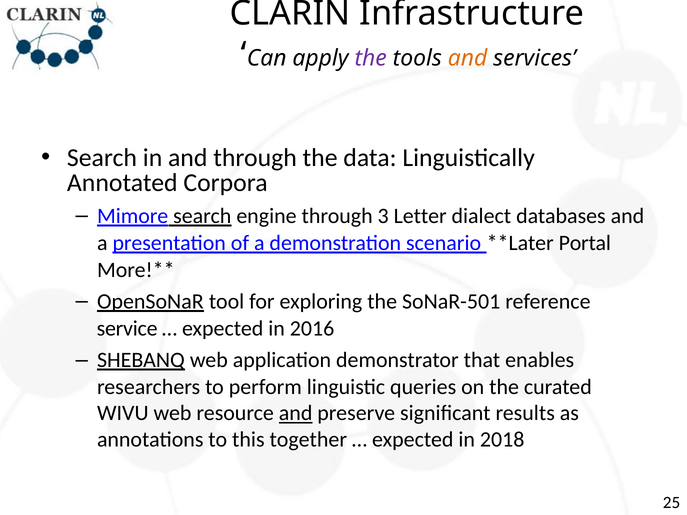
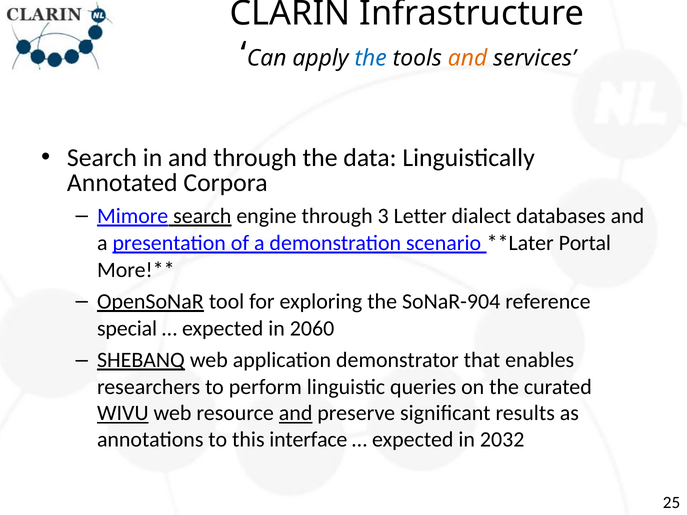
the at (371, 58) colour: purple -> blue
SoNaR-501: SoNaR-501 -> SoNaR-904
service: service -> special
2016: 2016 -> 2060
WIVU underline: none -> present
together: together -> interface
2018: 2018 -> 2032
